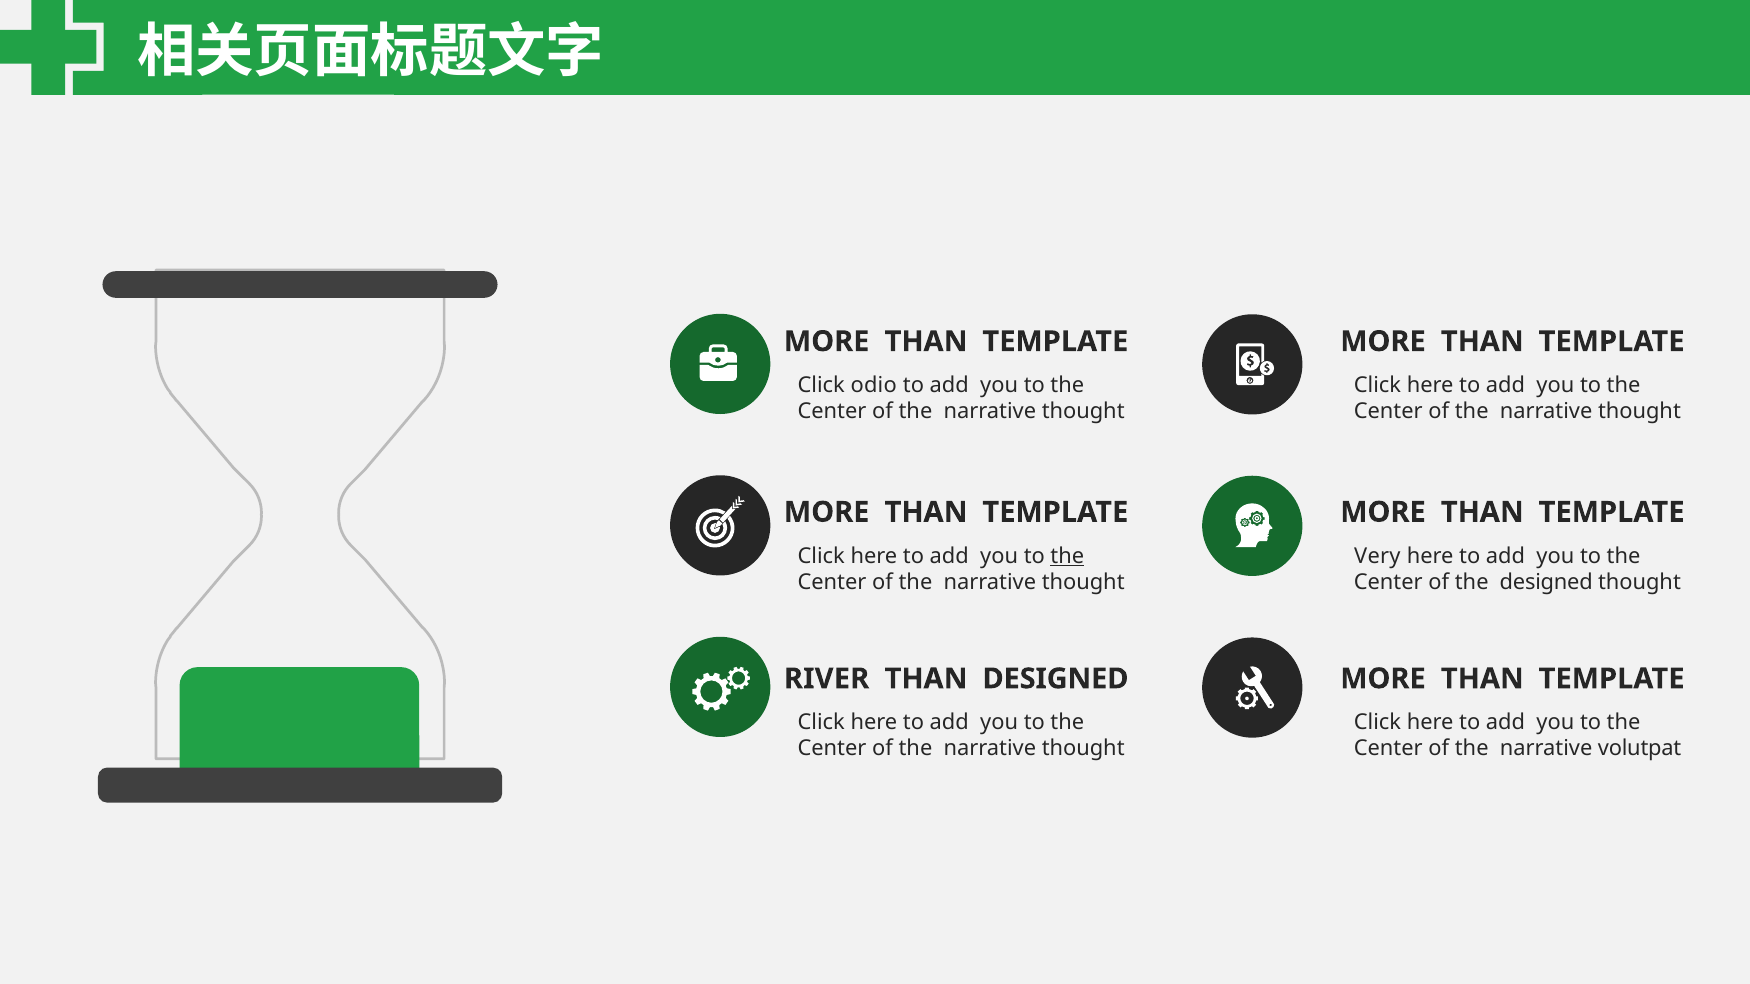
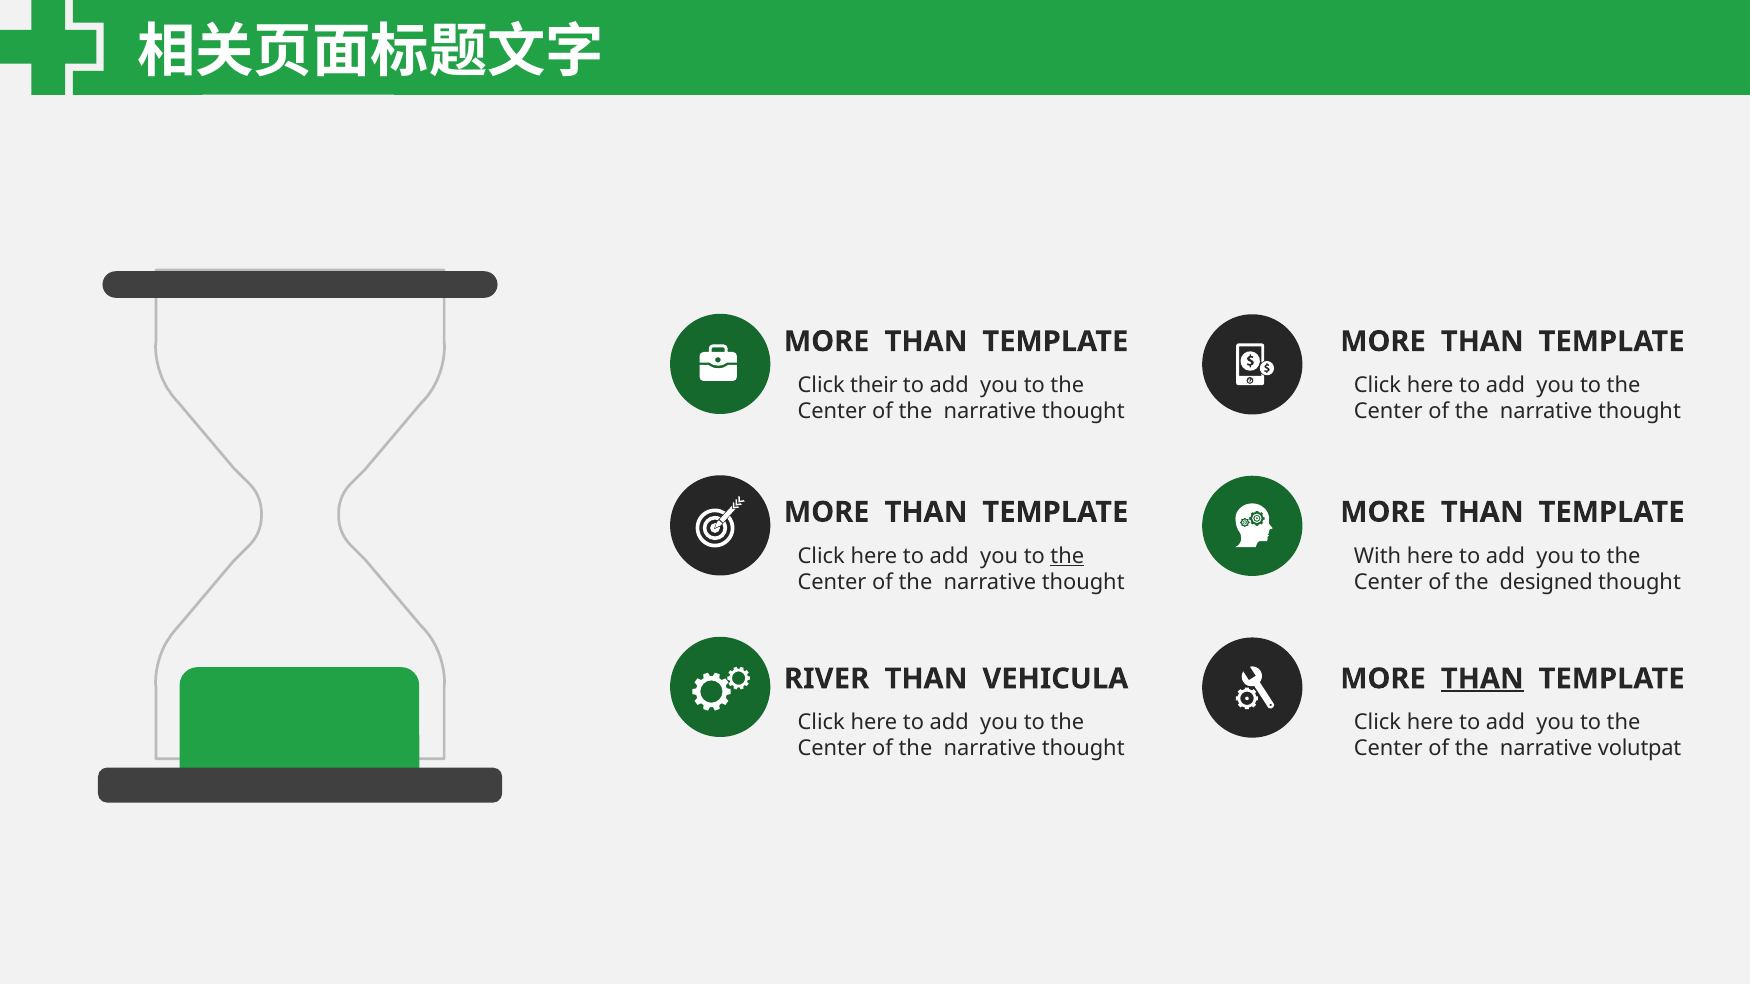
odio: odio -> their
Very: Very -> With
THAN DESIGNED: DESIGNED -> VEHICULA
THAN at (1482, 679) underline: none -> present
